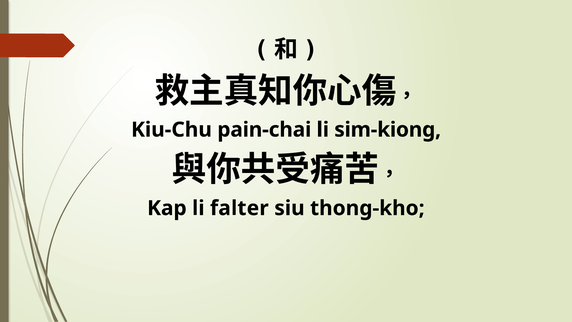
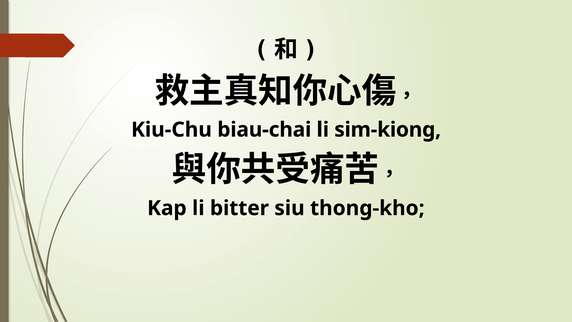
pain-chai: pain-chai -> biau-chai
falter: falter -> bitter
